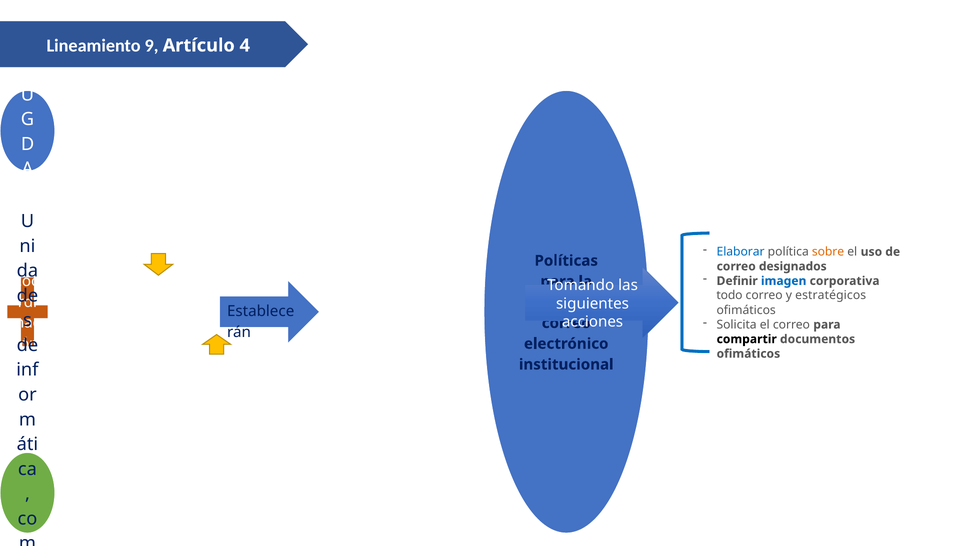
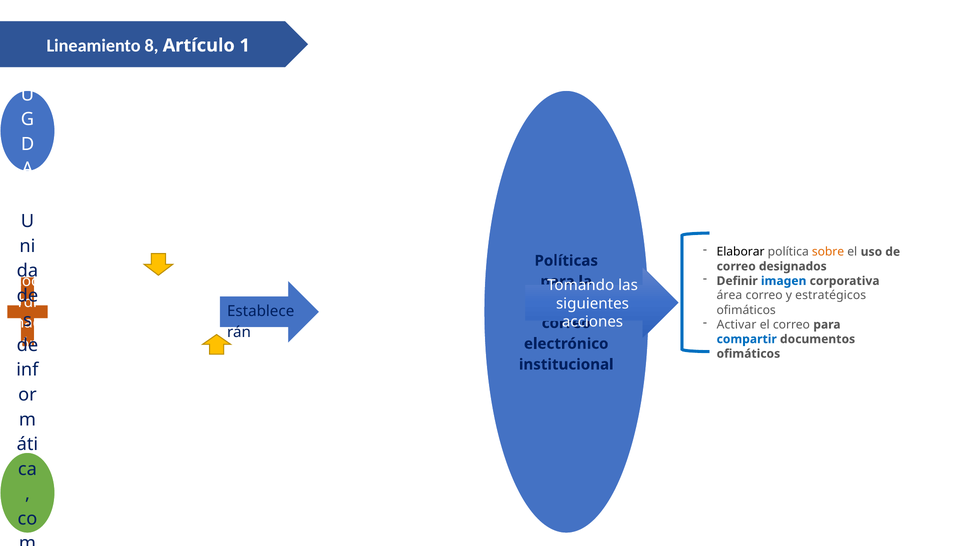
9: 9 -> 8
4: 4 -> 1
Elaborar colour: blue -> black
todo: todo -> área
Solicita: Solicita -> Activar
compartir colour: black -> blue
